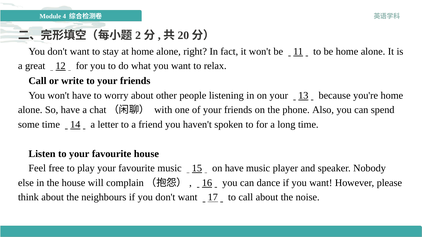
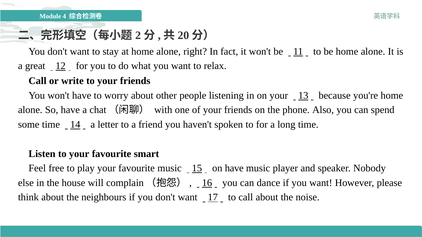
favourite house: house -> smart
